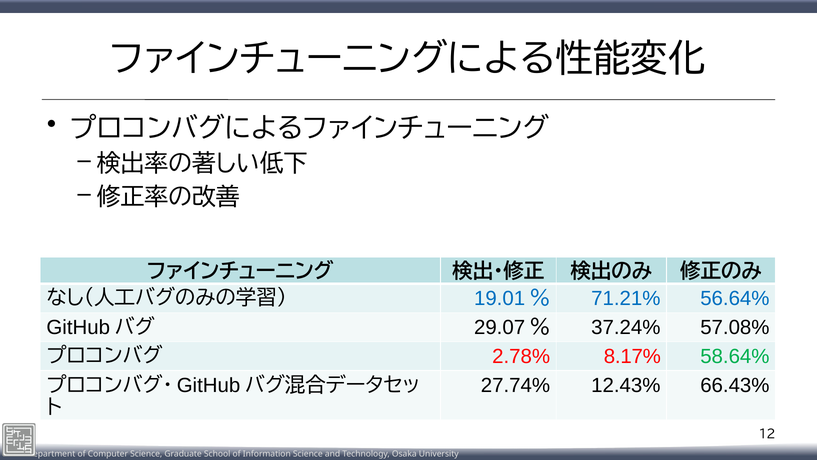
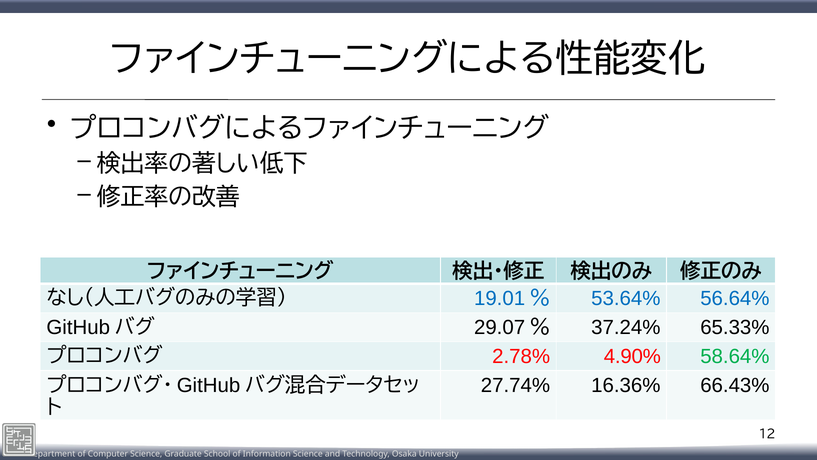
71.21%: 71.21% -> 53.64%
57.08%: 57.08% -> 65.33%
8.17%: 8.17% -> 4.90%
12.43%: 12.43% -> 16.36%
